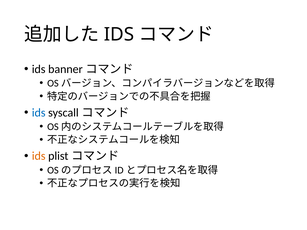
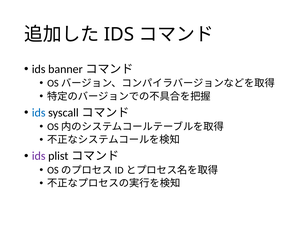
ids at (39, 156) colour: orange -> purple
